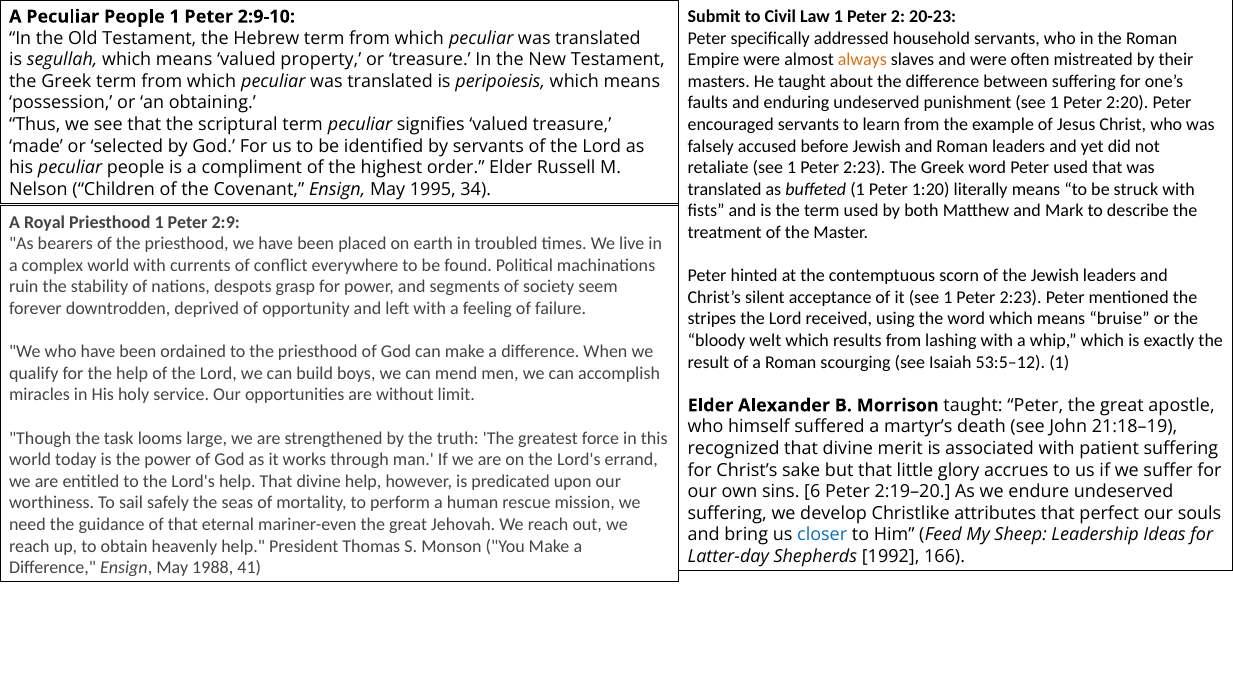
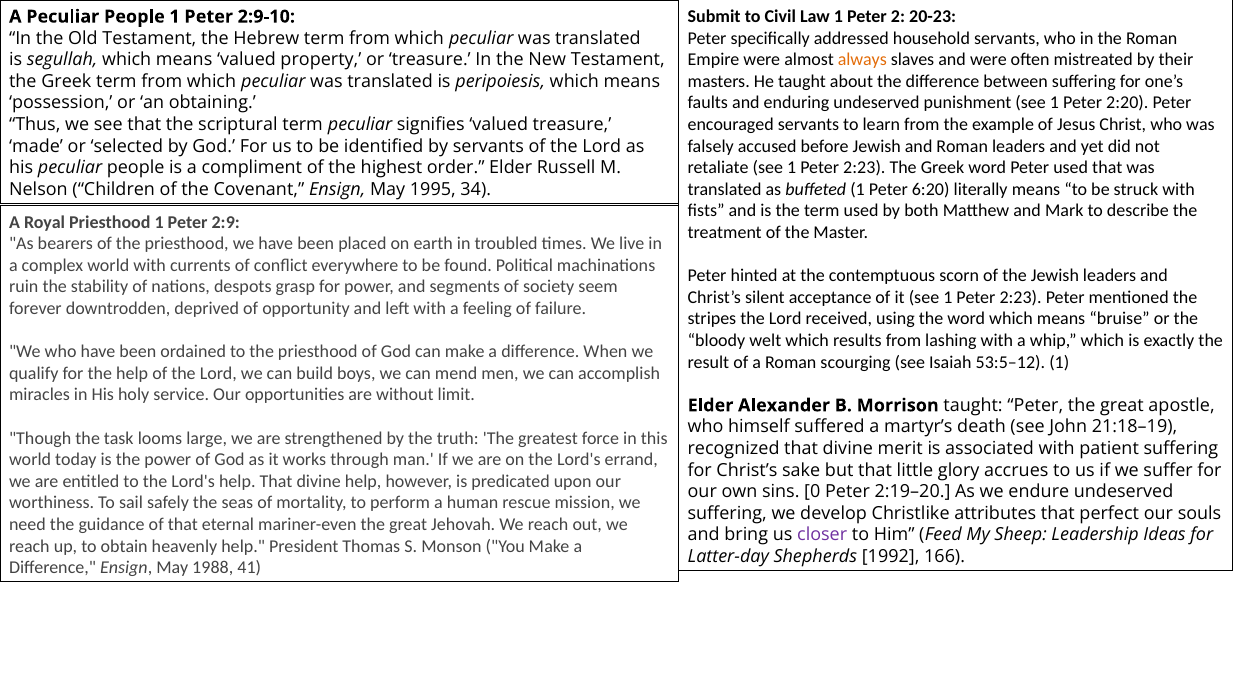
1:20: 1:20 -> 6:20
6: 6 -> 0
closer colour: blue -> purple
